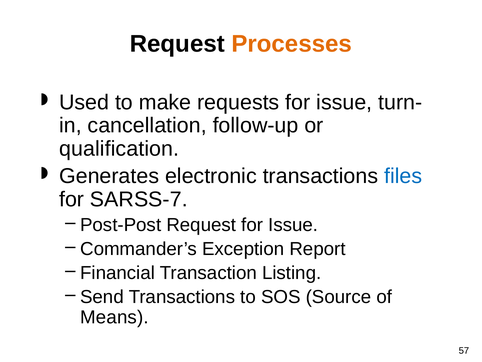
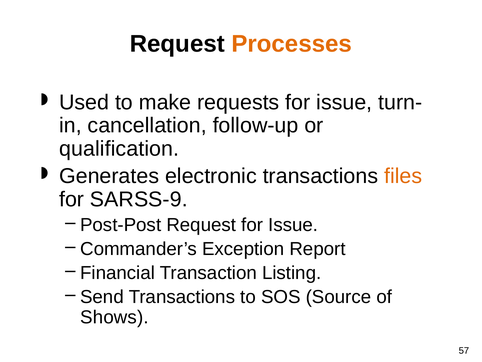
files colour: blue -> orange
SARSS-7: SARSS-7 -> SARSS-9
Means: Means -> Shows
